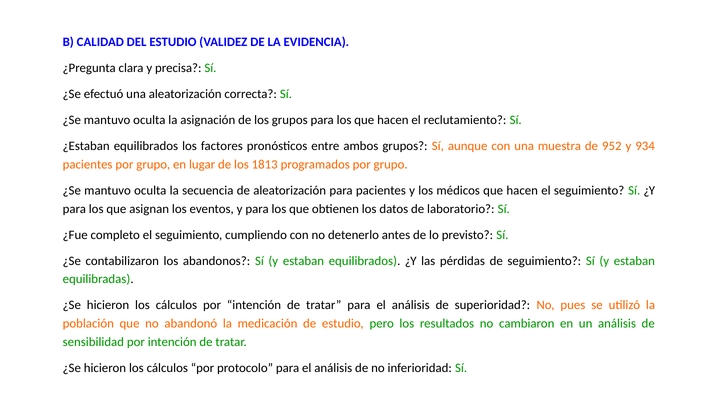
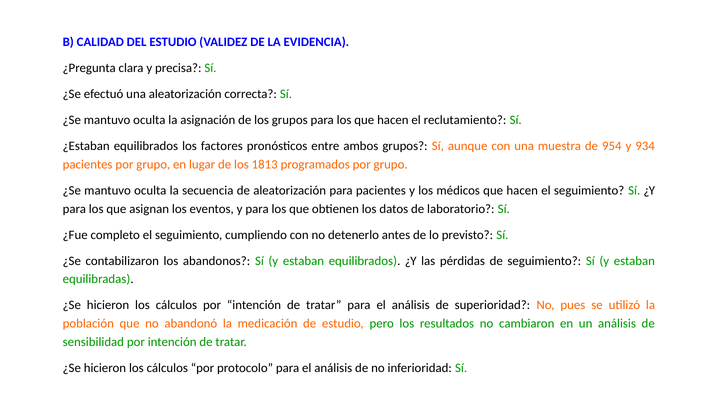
952: 952 -> 954
